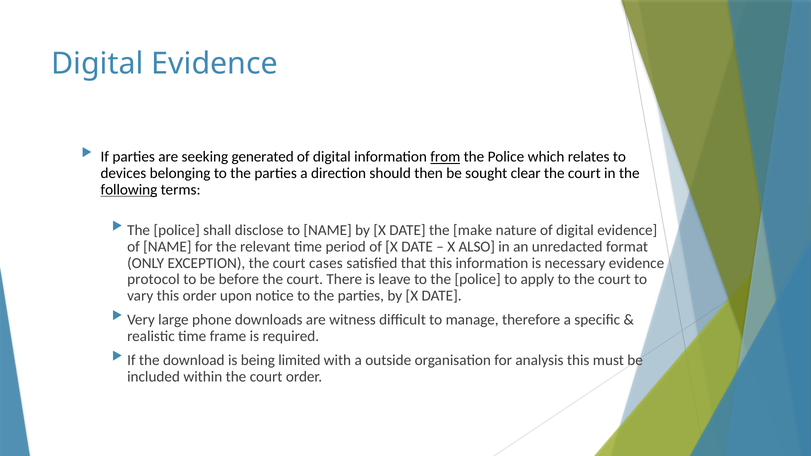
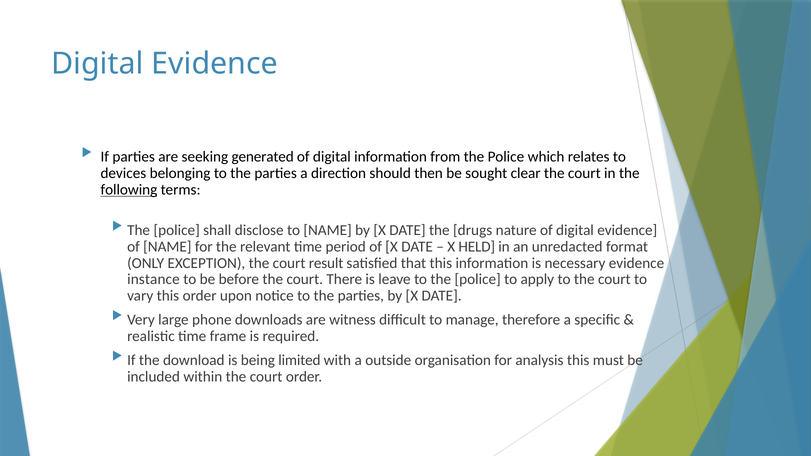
from underline: present -> none
make: make -> drugs
ALSO: ALSO -> HELD
cases: cases -> result
protocol: protocol -> instance
